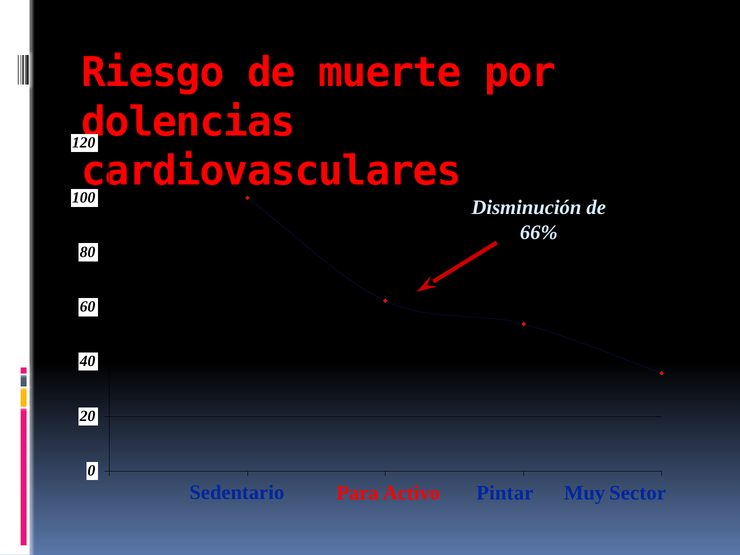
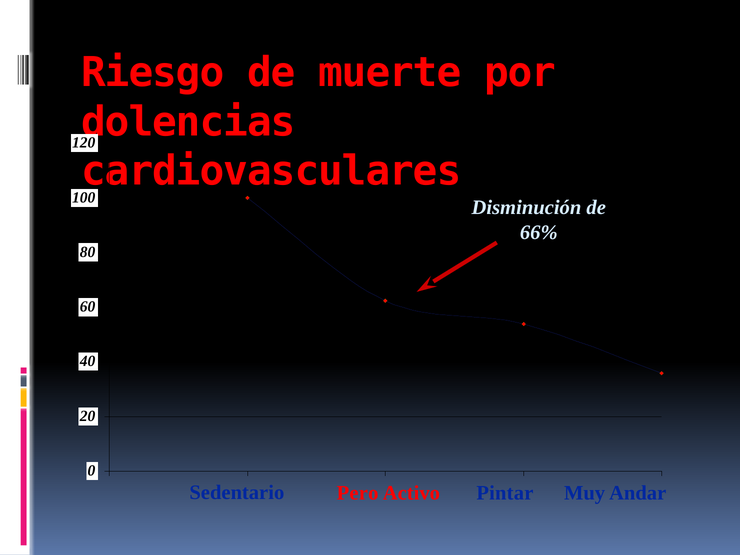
Para: Para -> Pero
Sector: Sector -> Andar
